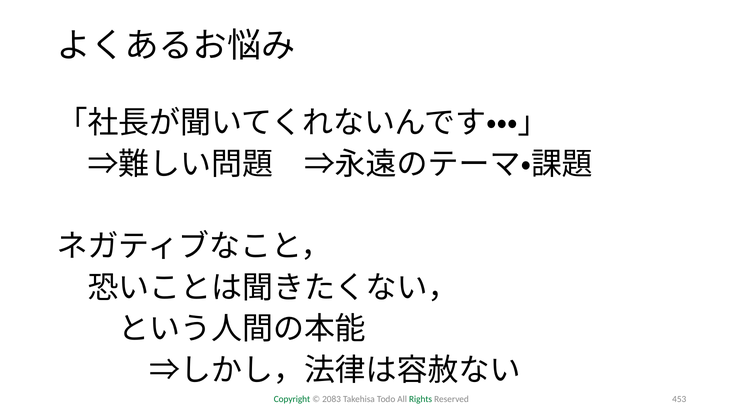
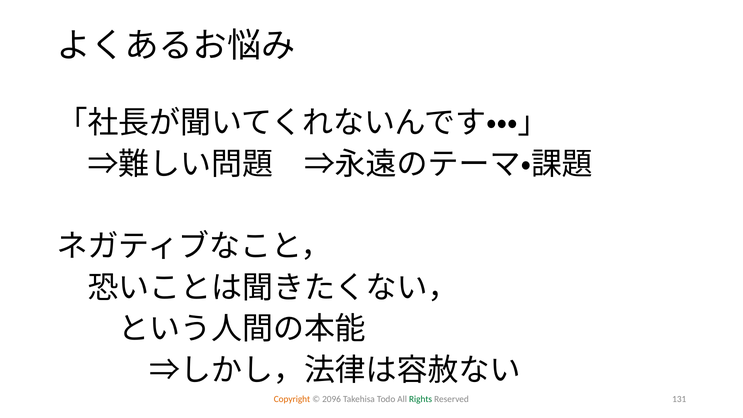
Copyright colour: green -> orange
2083: 2083 -> 2096
453: 453 -> 131
